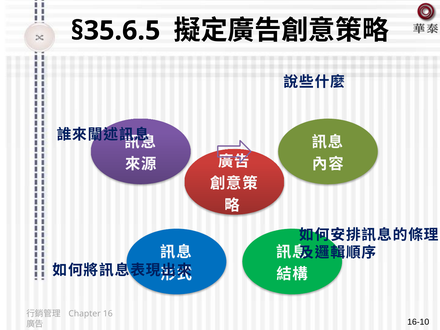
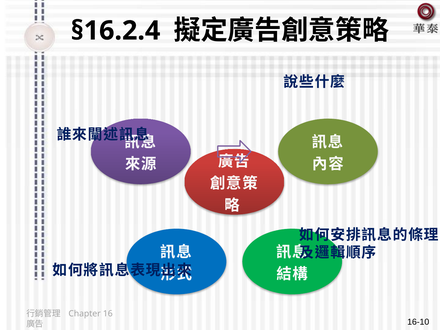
§35.6.5: §35.6.5 -> §16.2.4
